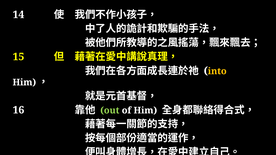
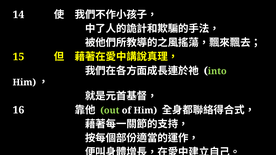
into colour: yellow -> light green
